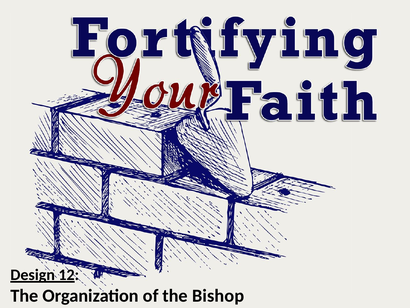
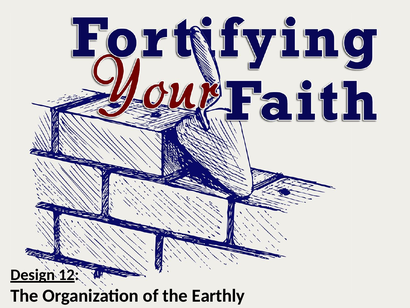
Bishop: Bishop -> Earthly
